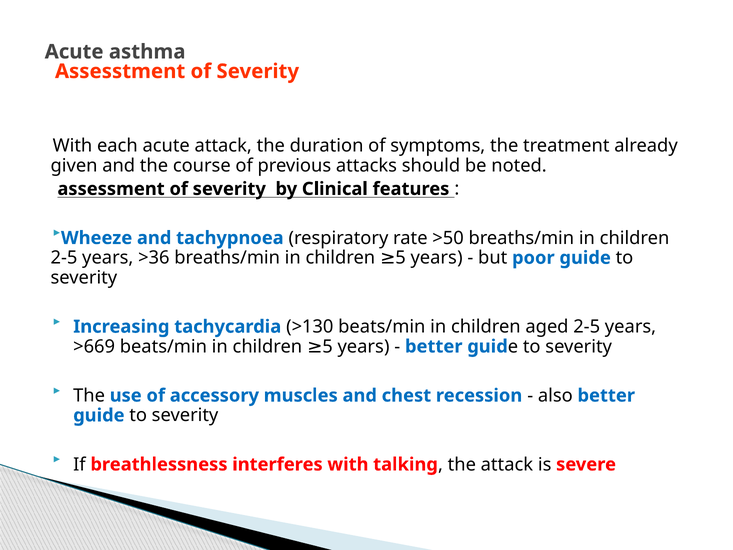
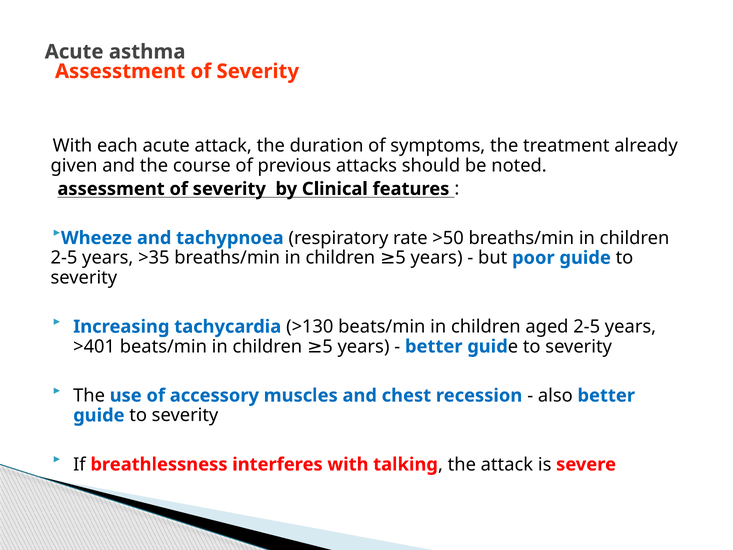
>36: >36 -> >35
>669: >669 -> >401
